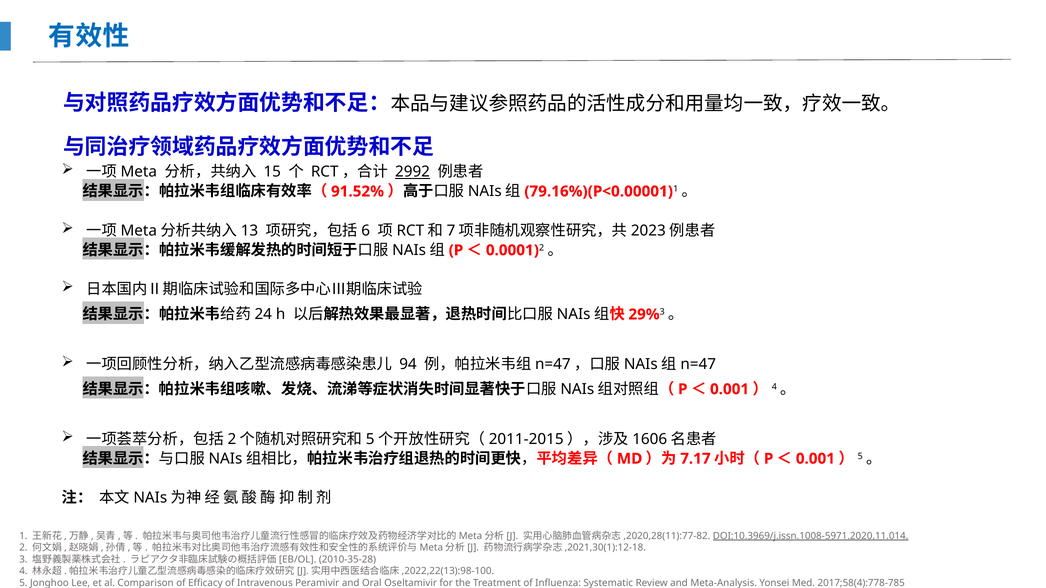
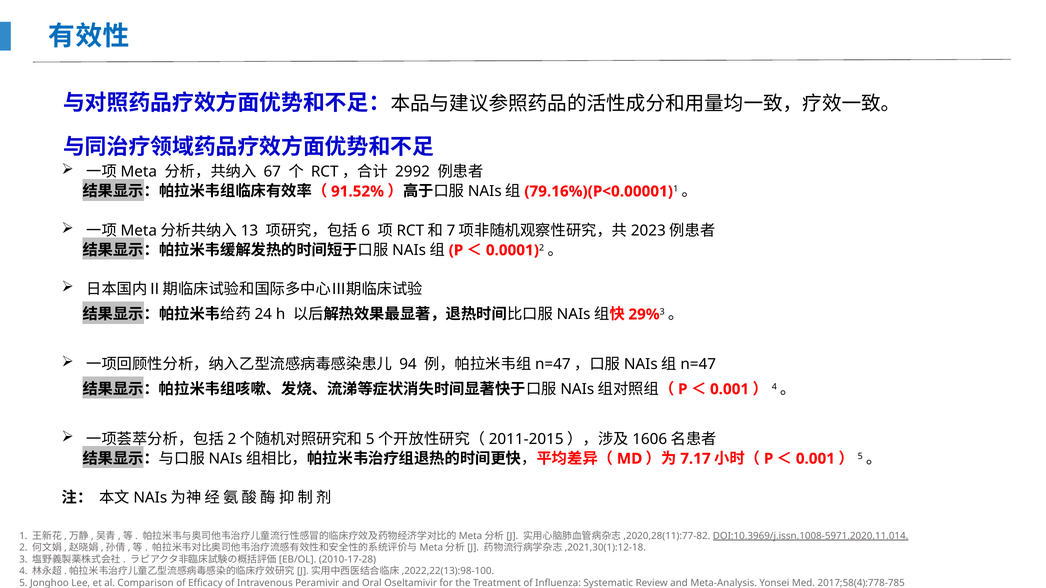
15: 15 -> 67
2992 underline: present -> none
2010-35-28: 2010-35-28 -> 2010-17-28
